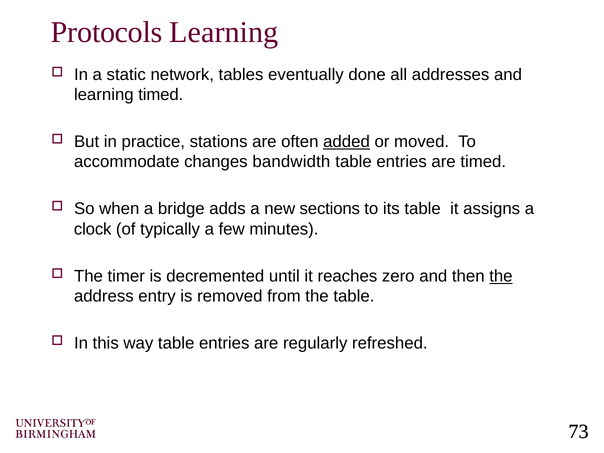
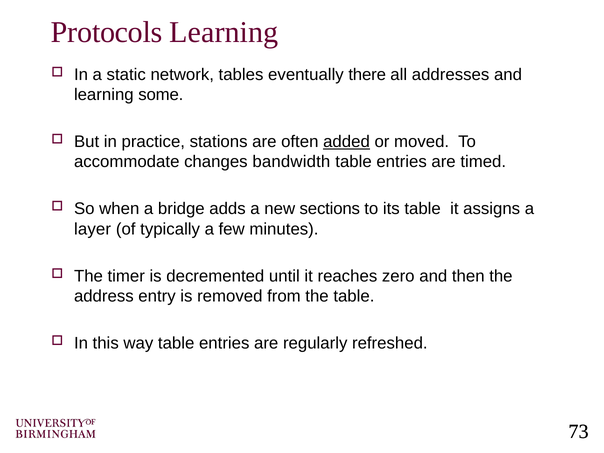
done: done -> there
learning timed: timed -> some
clock: clock -> layer
the at (501, 276) underline: present -> none
